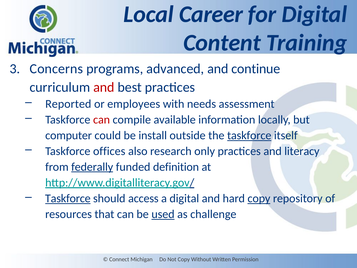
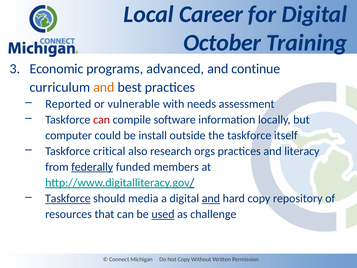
Content: Content -> October
Concerns: Concerns -> Economic
and at (104, 87) colour: red -> orange
employees: employees -> vulnerable
available: available -> software
taskforce at (249, 135) underline: present -> none
offices: offices -> critical
only: only -> orgs
definition: definition -> members
access: access -> media
and at (211, 198) underline: none -> present
copy at (259, 198) underline: present -> none
